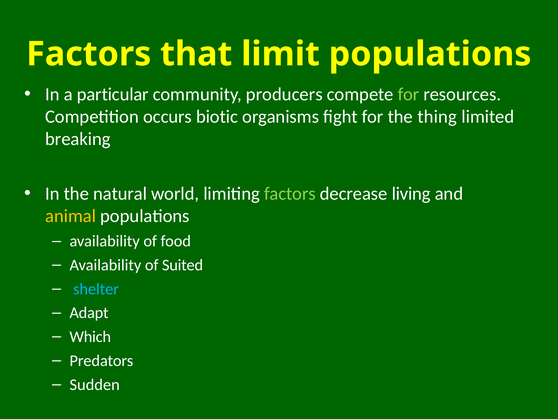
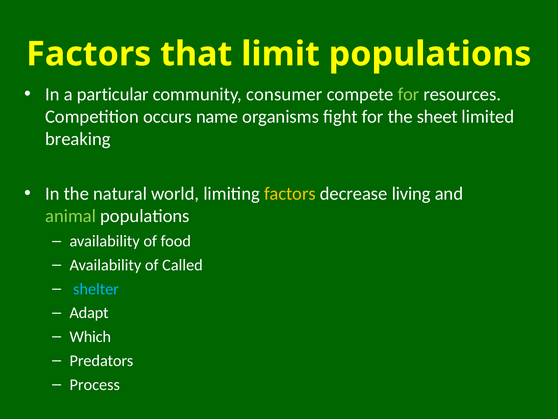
producers: producers -> consumer
biotic: biotic -> name
thing: thing -> sheet
factors at (290, 194) colour: light green -> yellow
animal colour: yellow -> light green
Suited: Suited -> Called
Sudden: Sudden -> Process
